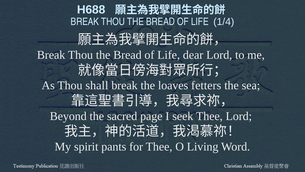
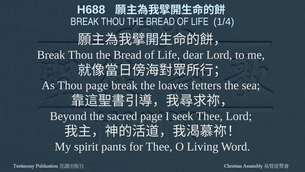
Thou shall: shall -> page
